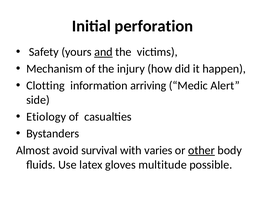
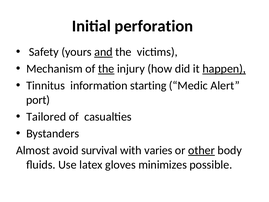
the at (106, 69) underline: none -> present
happen underline: none -> present
Clotting: Clotting -> Tinnitus
arriving: arriving -> starting
side: side -> port
Etiology: Etiology -> Tailored
multitude: multitude -> minimizes
